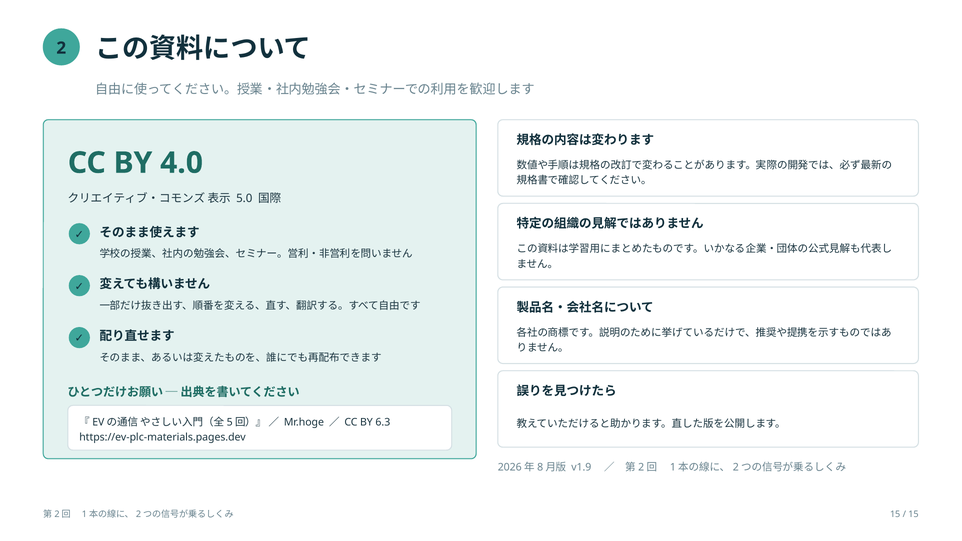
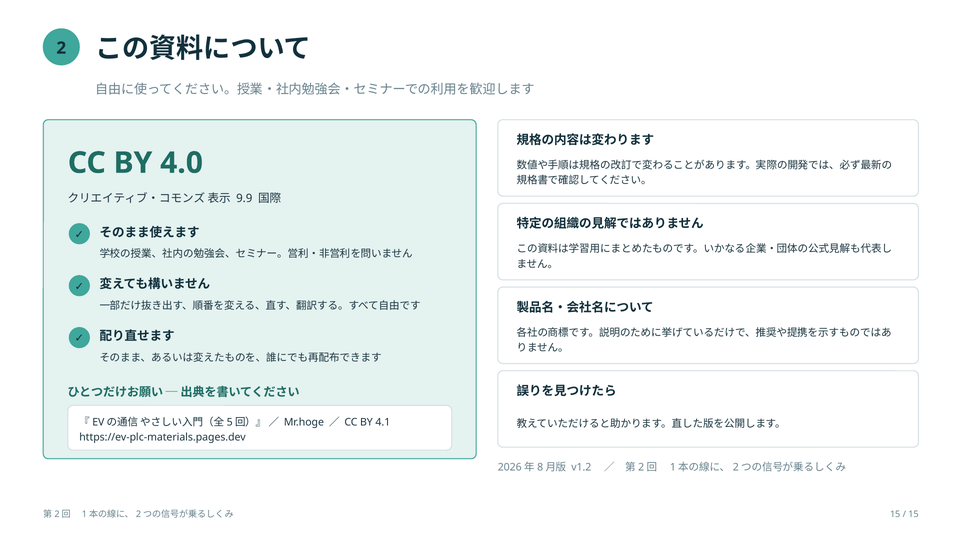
5.0: 5.0 -> 9.9
6.3: 6.3 -> 4.1
v1.9: v1.9 -> v1.2
